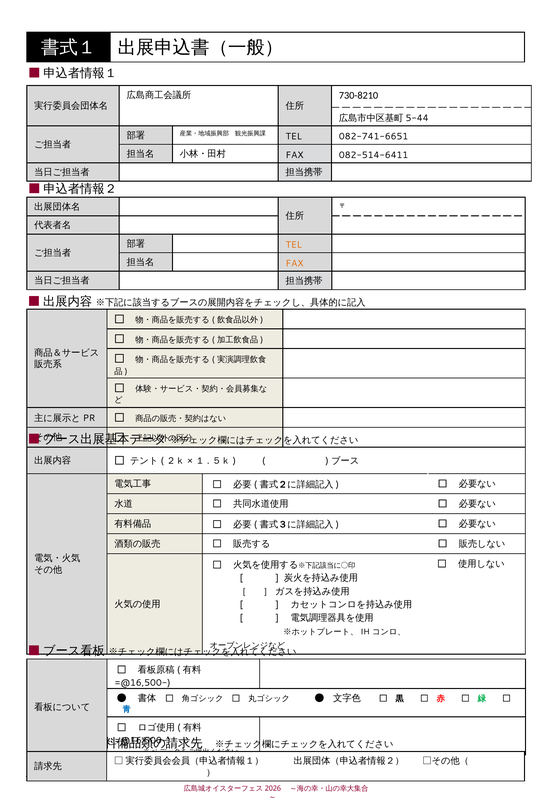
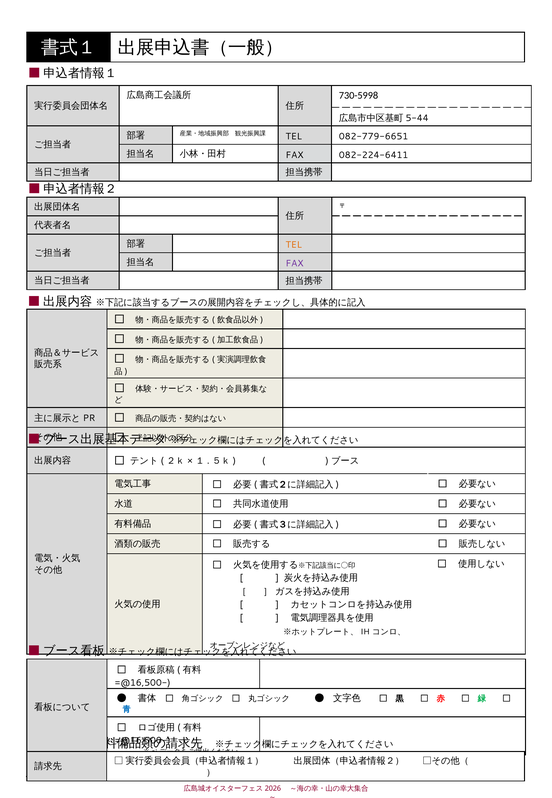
730-8210: 730-8210 -> 730-5998
082-741-6651: 082-741-6651 -> 082-779-6651
082-514-6411: 082-514-6411 -> 082-224-6411
FAX at (295, 263) colour: orange -> purple
